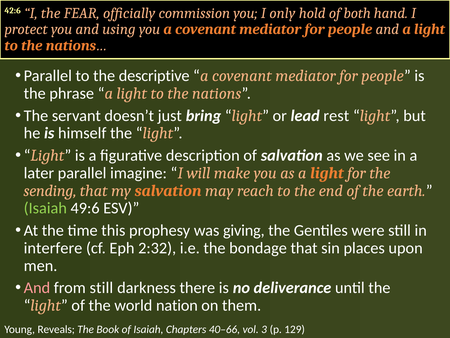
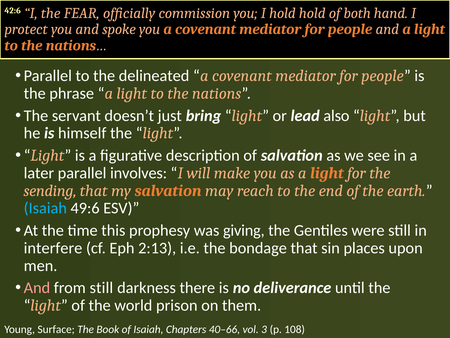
I only: only -> hold
using: using -> spoke
descriptive: descriptive -> delineated
rest: rest -> also
imagine: imagine -> involves
Isaiah at (45, 208) colour: light green -> light blue
2:32: 2:32 -> 2:13
nation: nation -> prison
Reveals: Reveals -> Surface
129: 129 -> 108
